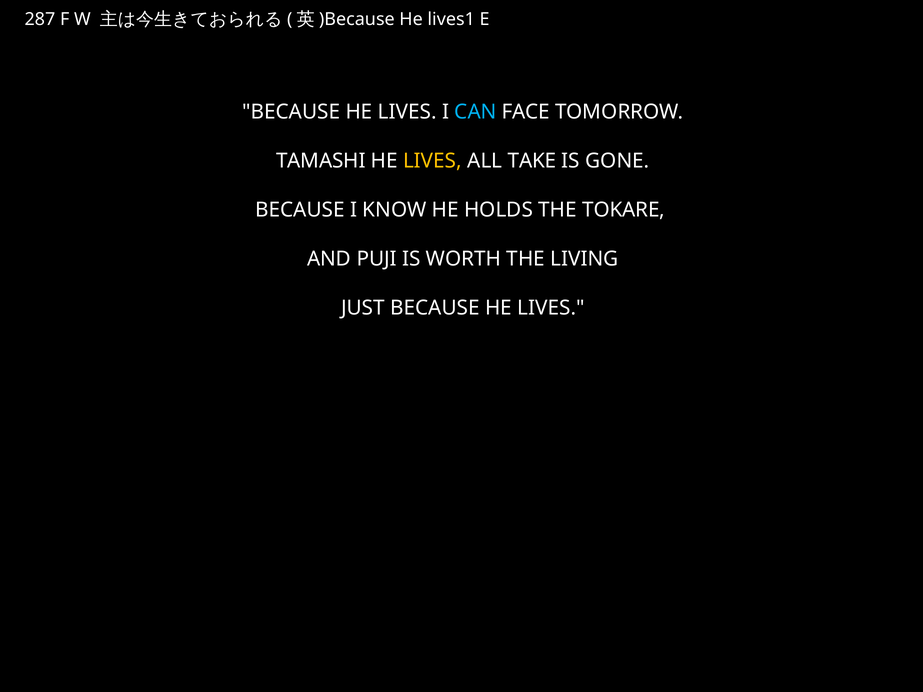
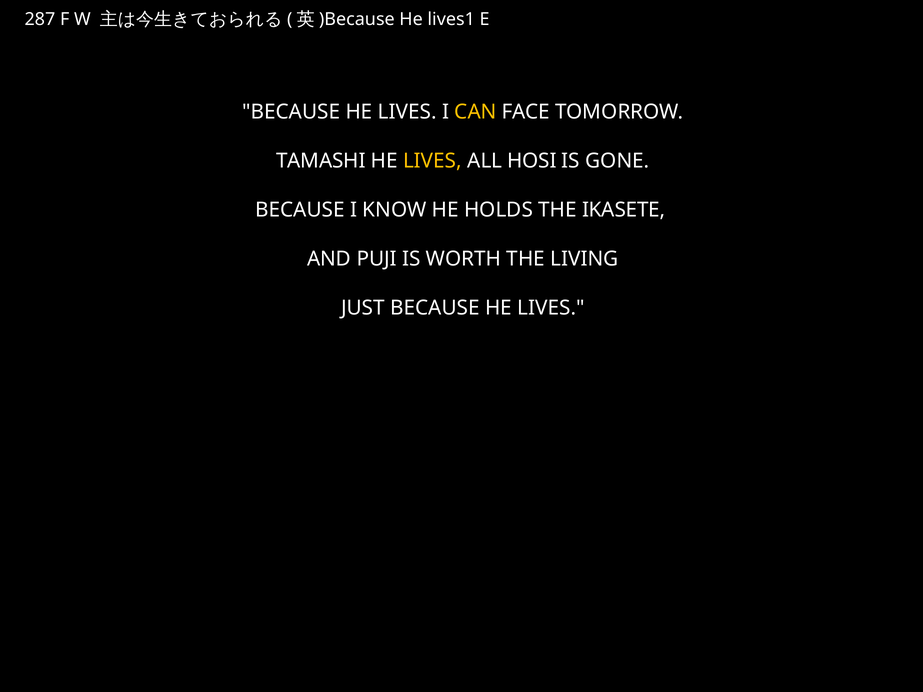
CAN colour: light blue -> yellow
TAKE: TAKE -> HOSI
TOKARE: TOKARE -> IKASETE
